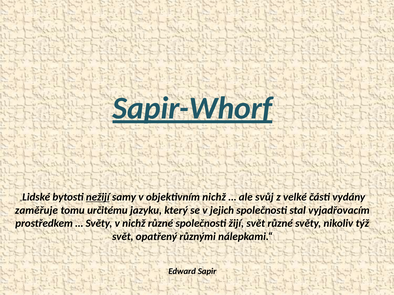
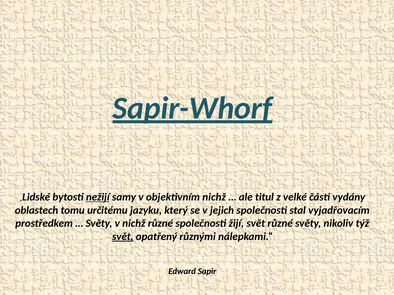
svůj: svůj -> titul
zaměřuje: zaměřuje -> oblastech
svět at (123, 237) underline: none -> present
